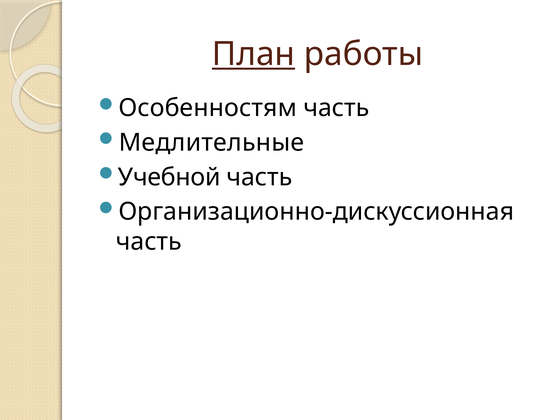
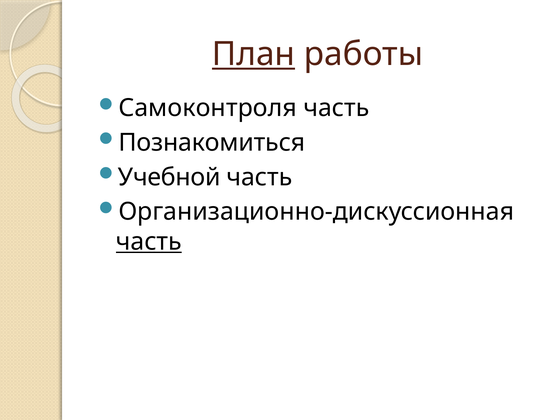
Особенностям: Особенностям -> Самоконтроля
Медлительные: Медлительные -> Познакомиться
часть at (149, 242) underline: none -> present
